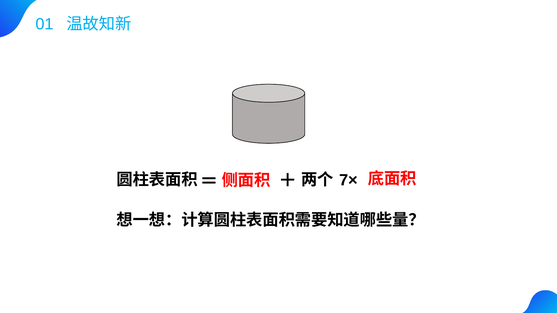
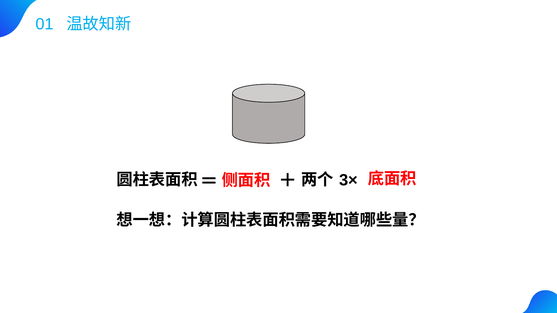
7×: 7× -> 3×
